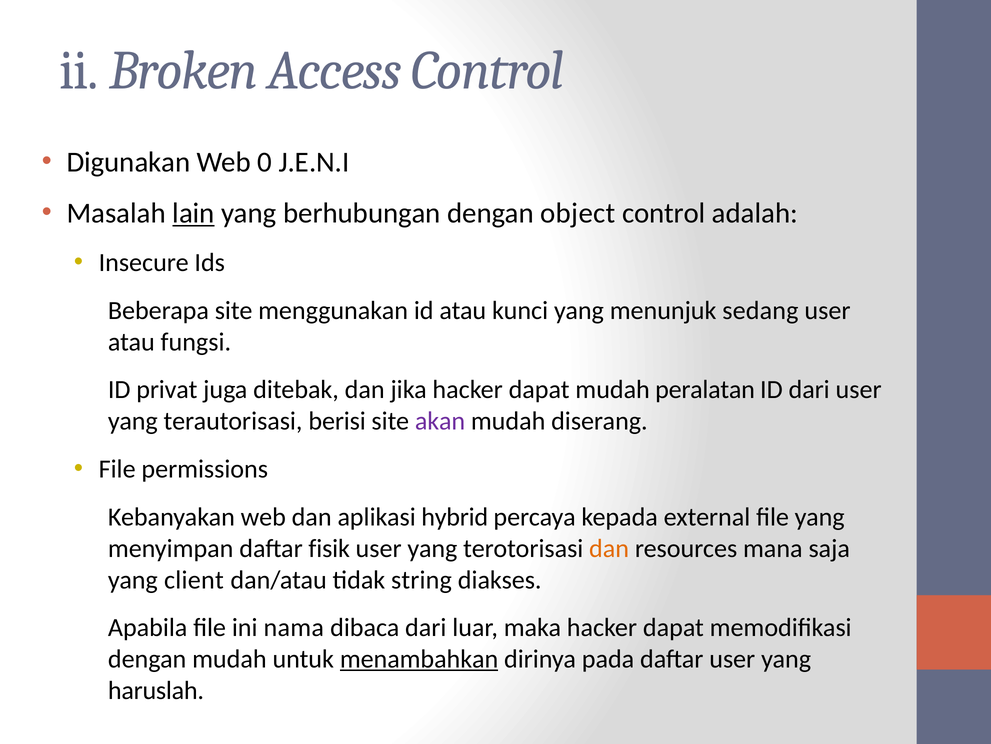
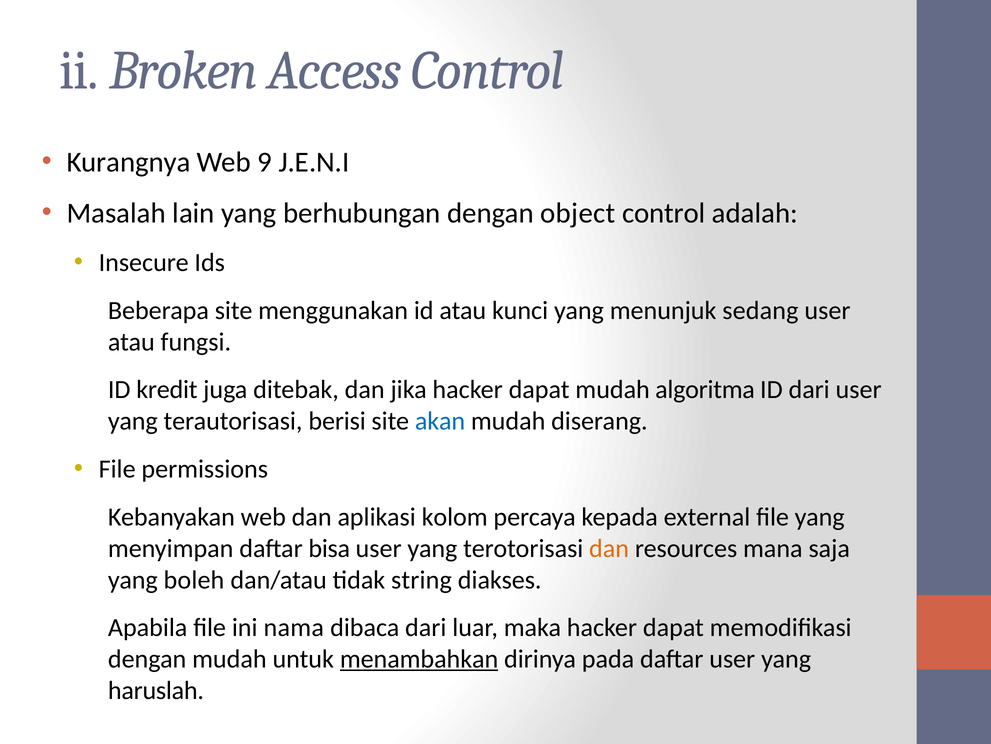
Digunakan: Digunakan -> Kurangnya
0: 0 -> 9
lain underline: present -> none
privat: privat -> kredit
peralatan: peralatan -> algoritma
akan colour: purple -> blue
hybrid: hybrid -> kolom
fisik: fisik -> bisa
client: client -> boleh
